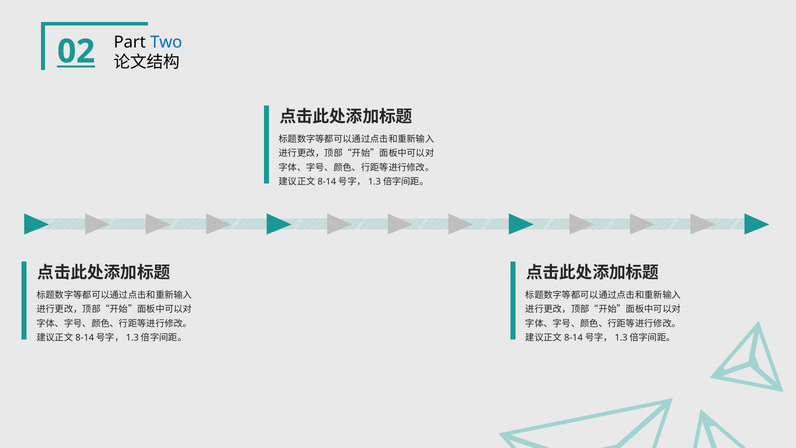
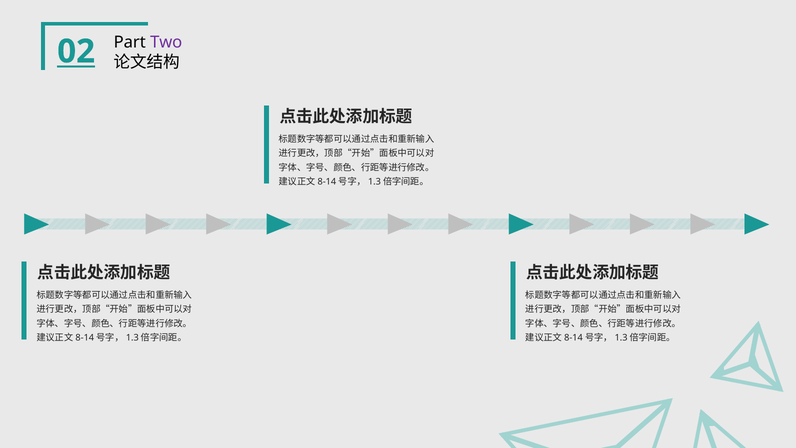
Two colour: blue -> purple
